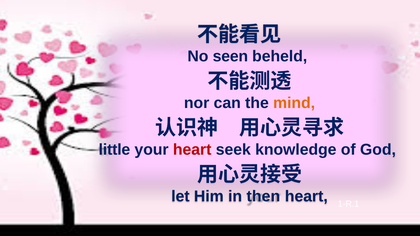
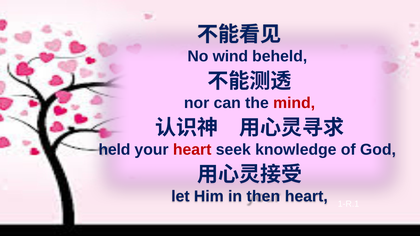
seen: seen -> wind
mind colour: orange -> red
little: little -> held
